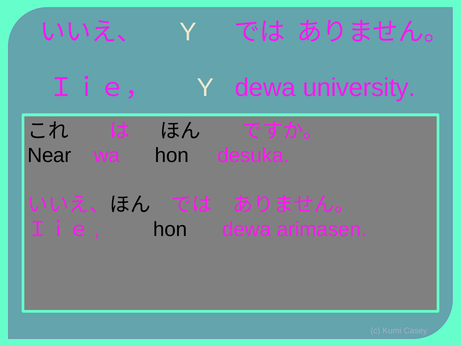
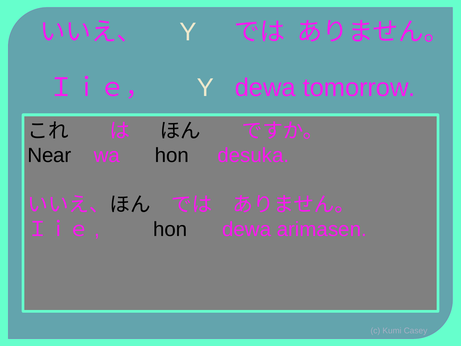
university: university -> tomorrow
